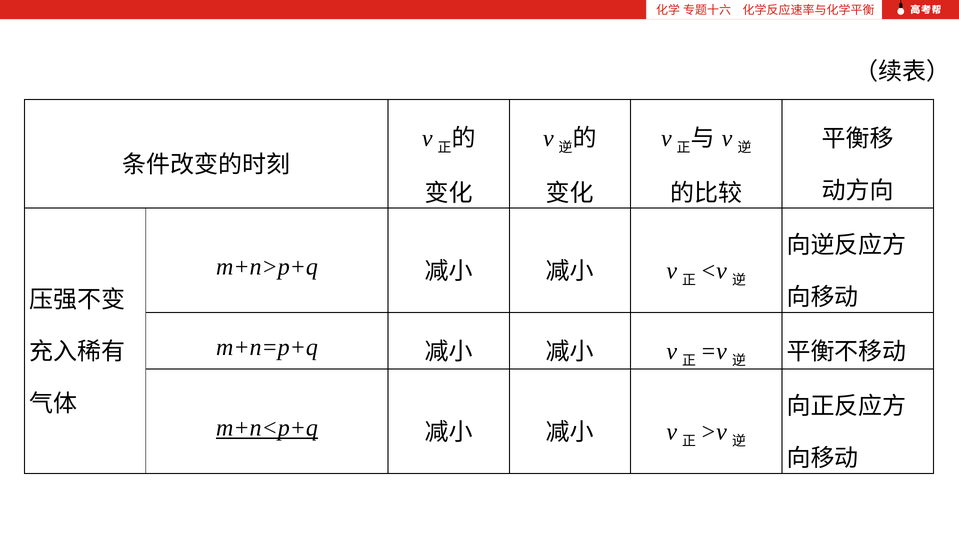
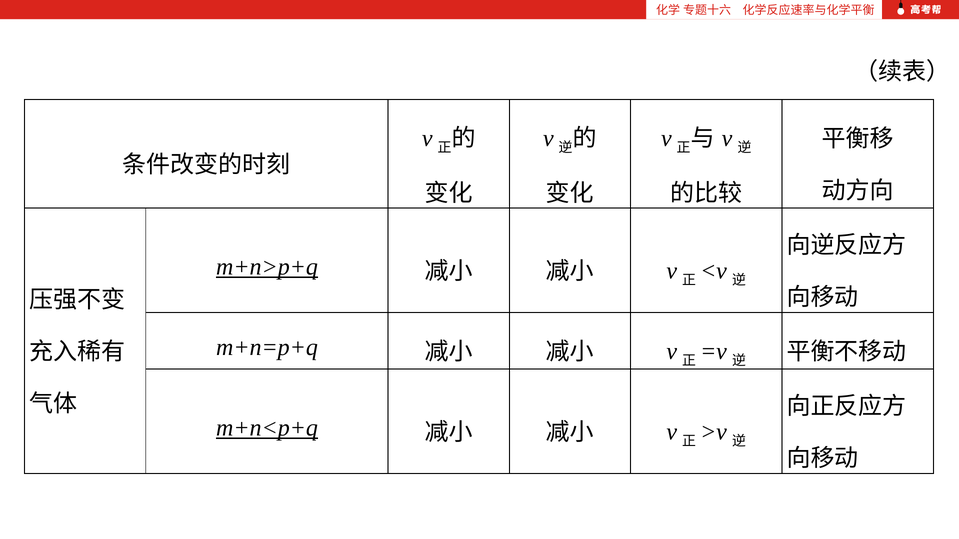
m+n>p+q underline: none -> present
